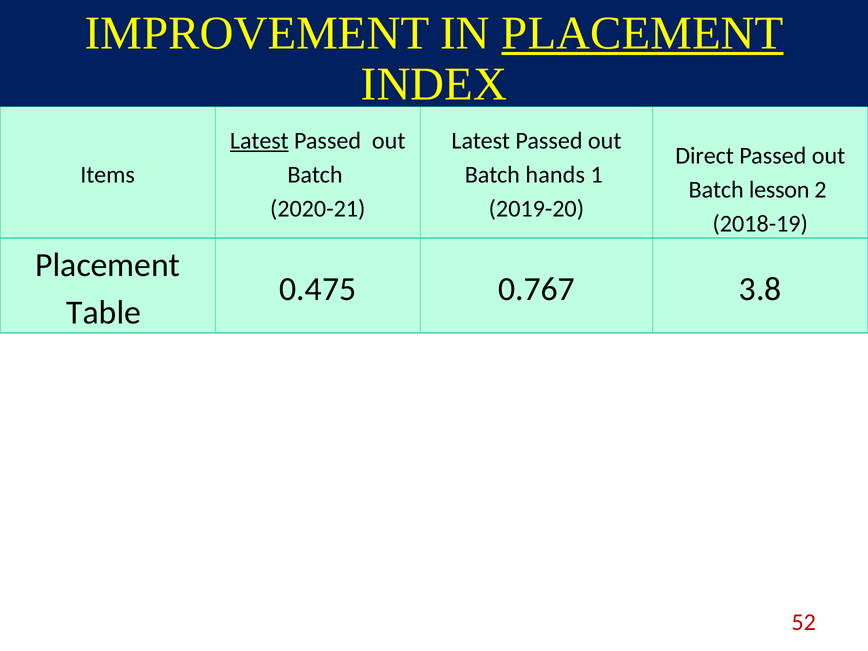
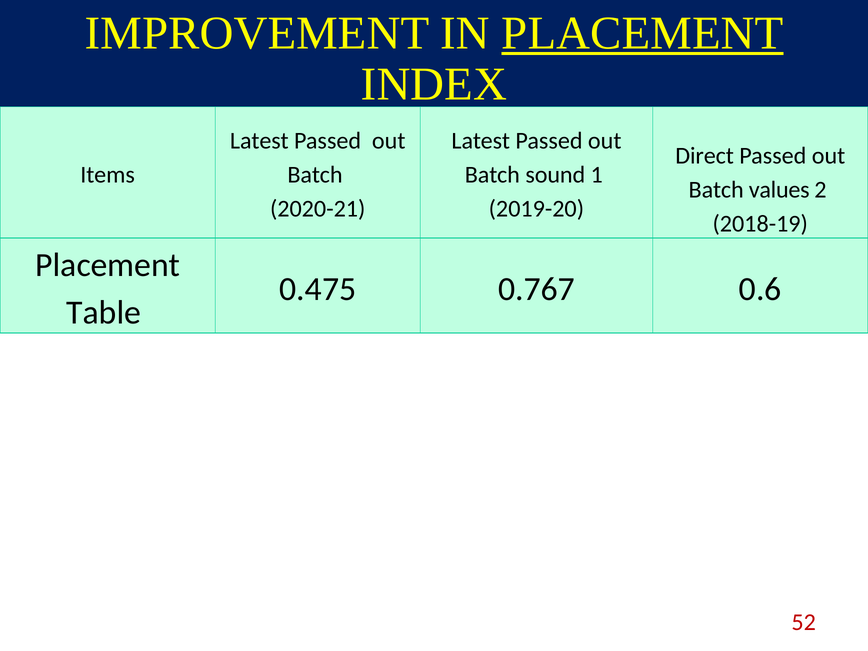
Latest at (259, 141) underline: present -> none
hands: hands -> sound
lesson: lesson -> values
3.8: 3.8 -> 0.6
